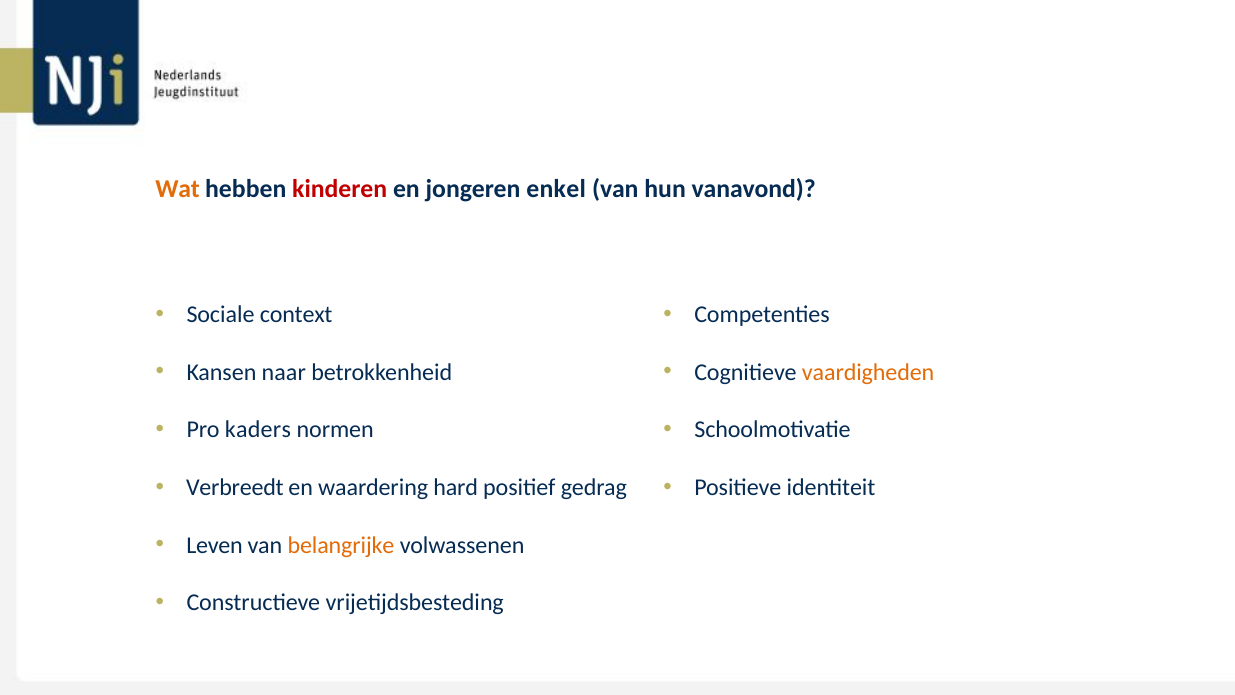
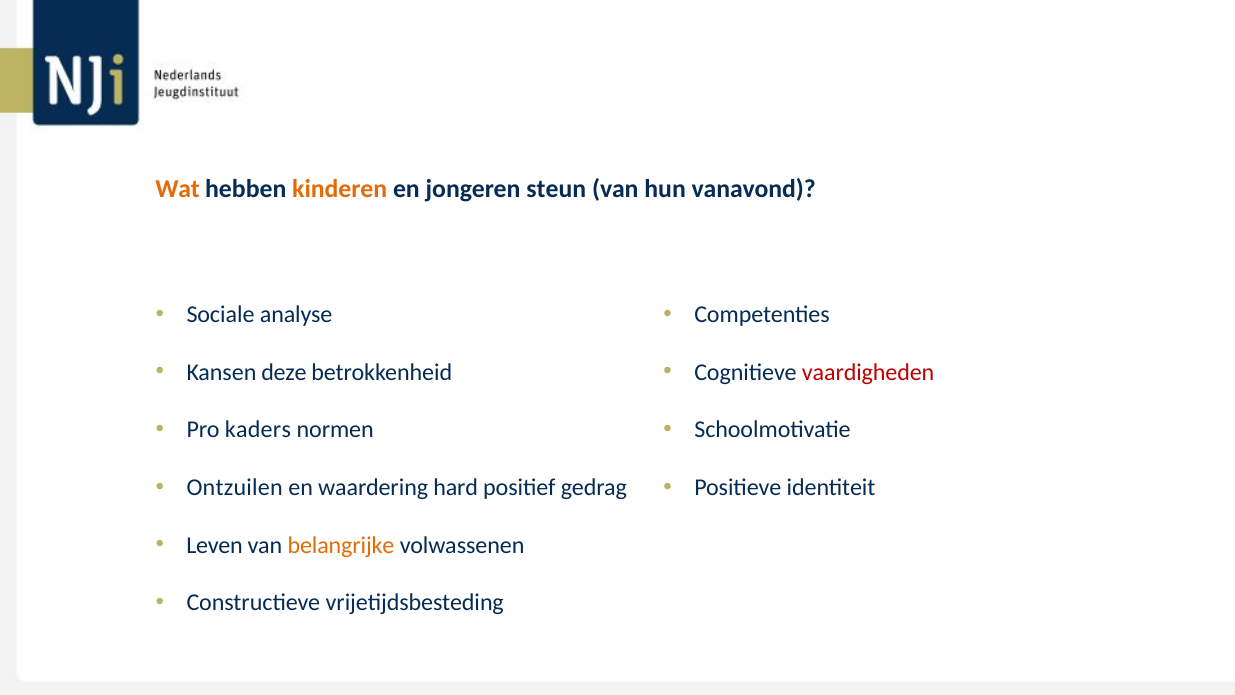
kinderen colour: red -> orange
enkel: enkel -> steun
context: context -> analyse
naar: naar -> deze
vaardigheden colour: orange -> red
Verbreedt: Verbreedt -> Ontzuilen
